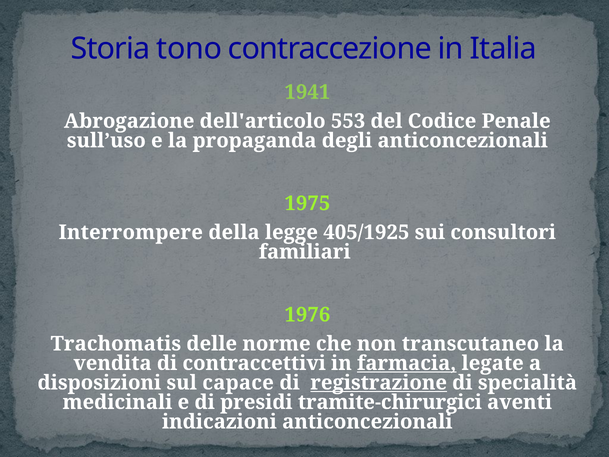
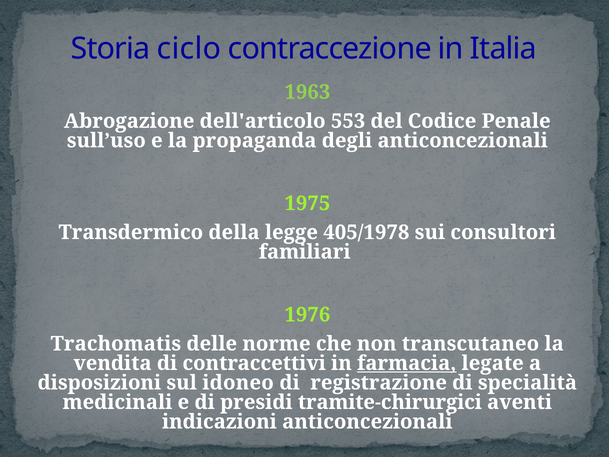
tono: tono -> ciclo
1941: 1941 -> 1963
Interrompere: Interrompere -> Transdermico
405/1925: 405/1925 -> 405/1978
capace: capace -> idoneo
registrazione underline: present -> none
